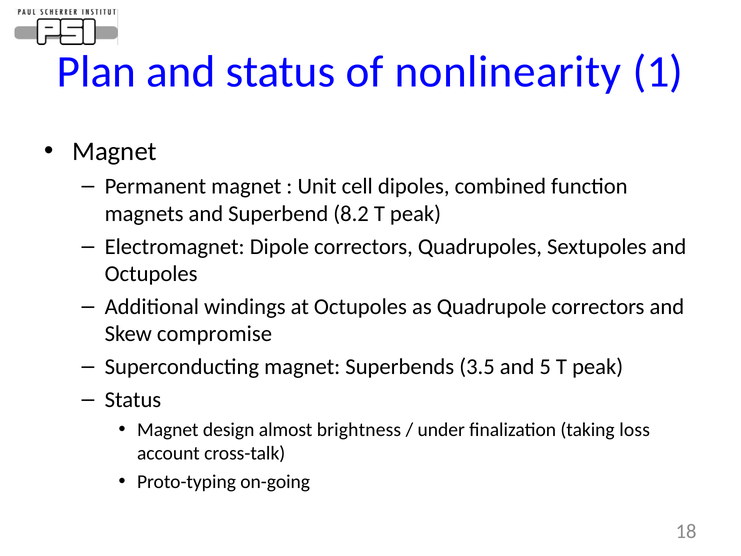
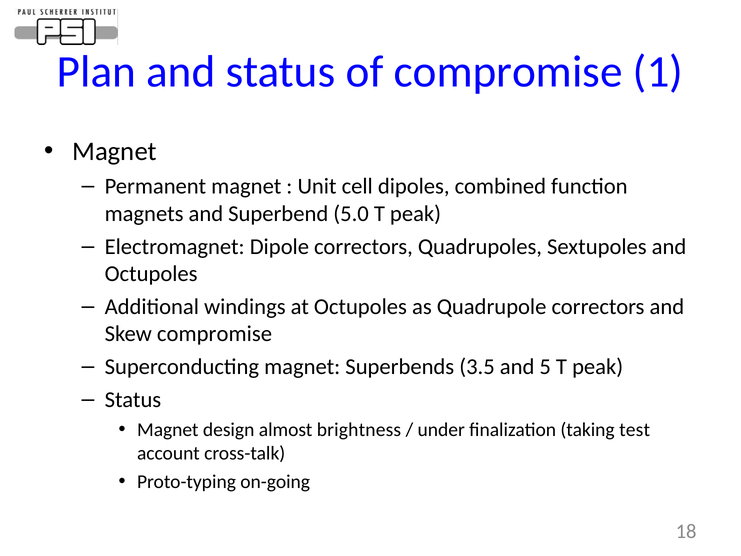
of nonlinearity: nonlinearity -> compromise
8.2: 8.2 -> 5.0
loss: loss -> test
